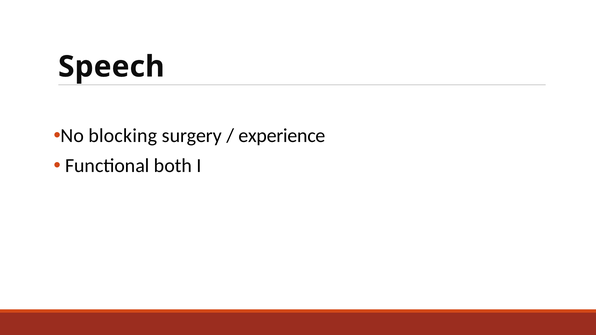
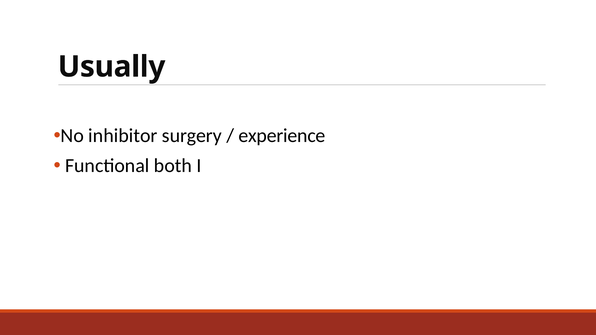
Speech: Speech -> Usually
blocking: blocking -> inhibitor
